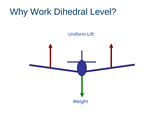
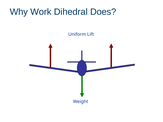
Level: Level -> Does
